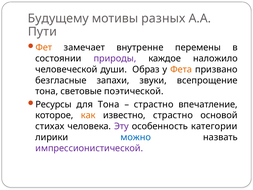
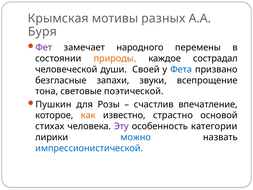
Будущему: Будущему -> Крымская
Пути: Пути -> Буря
Фет colour: orange -> purple
внутренне: внутренне -> народного
природы colour: purple -> orange
наложило: наложило -> сострадал
Образ: Образ -> Своей
Фета colour: orange -> blue
Ресурсы: Ресурсы -> Пушкин
для Тона: Тона -> Розы
страстно at (154, 104): страстно -> счастлив
импрессионистической colour: purple -> blue
